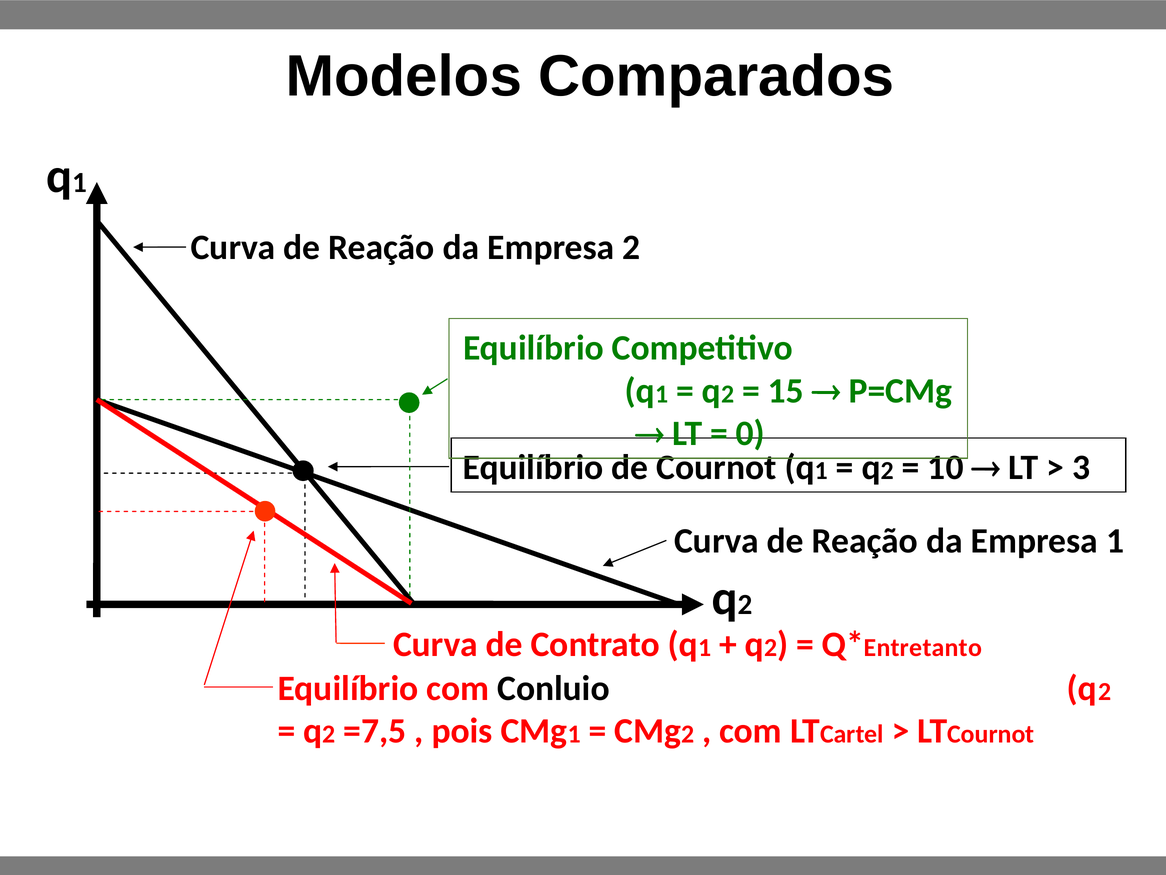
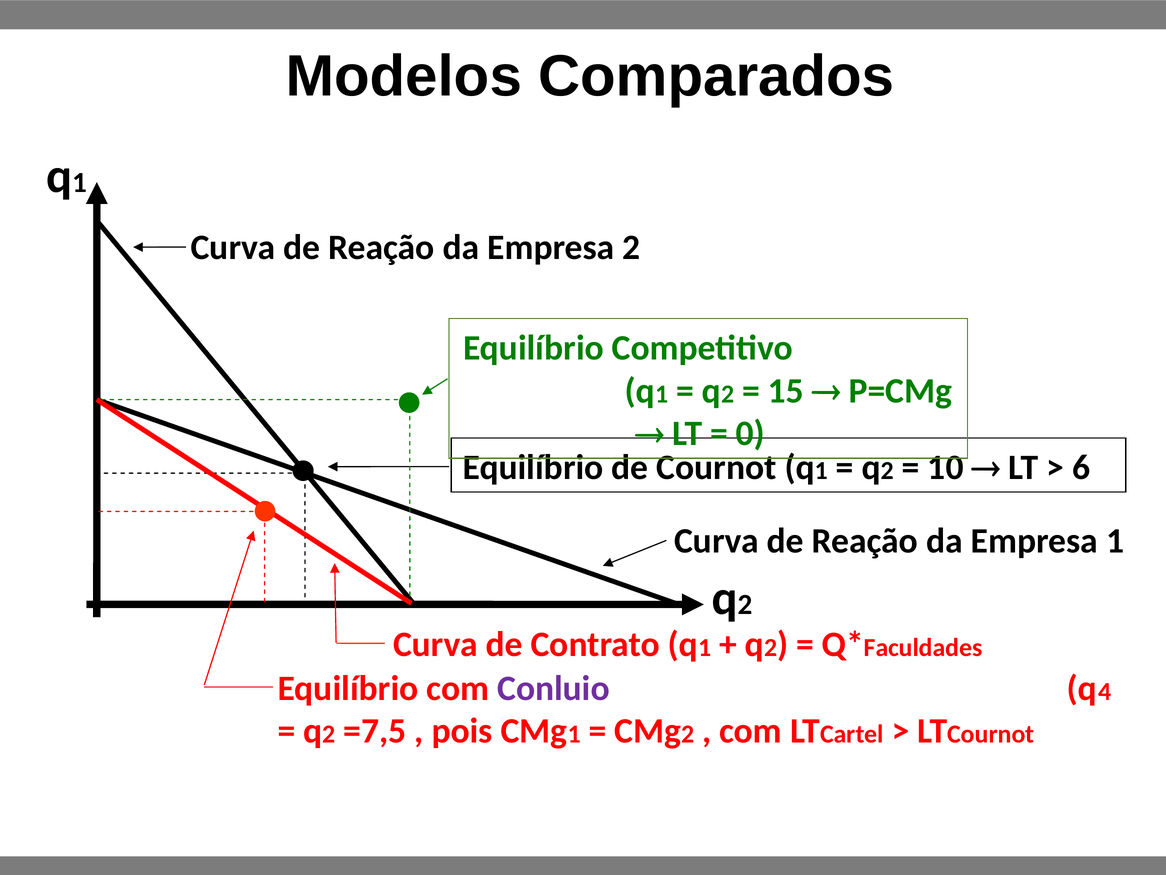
3: 3 -> 6
Entretanto: Entretanto -> Faculdades
Conluio colour: black -> purple
2 at (1105, 691): 2 -> 4
